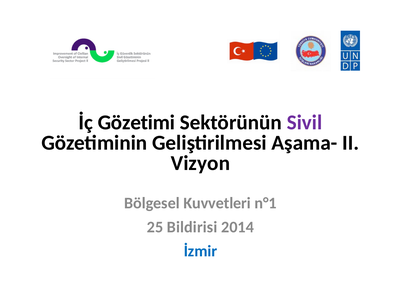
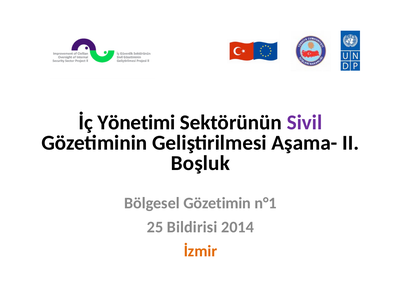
Gözetimi: Gözetimi -> Yönetimi
Vizyon: Vizyon -> Boşluk
Kuvvetleri: Kuvvetleri -> Gözetimin
İzmir colour: blue -> orange
